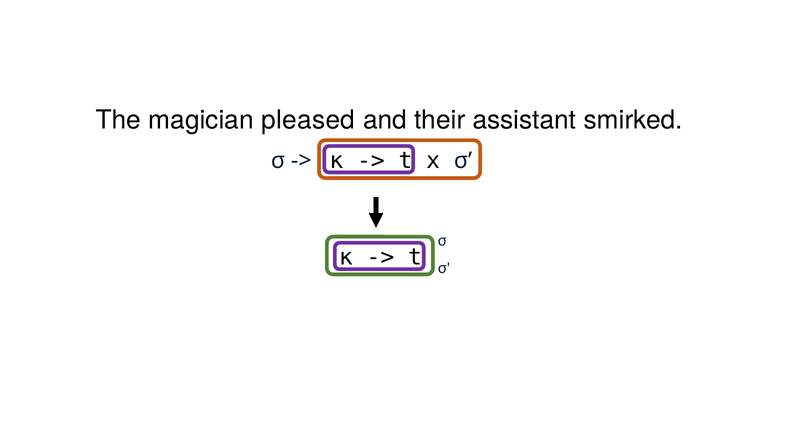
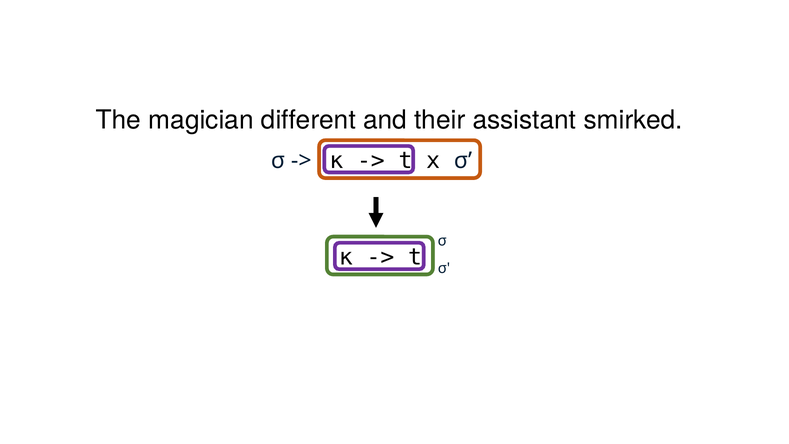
pleased: pleased -> different
